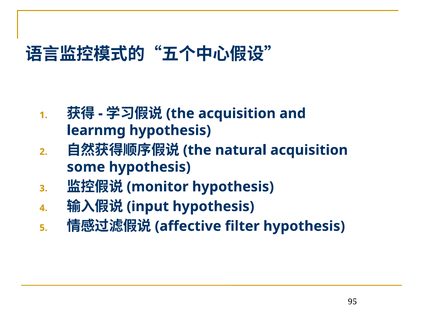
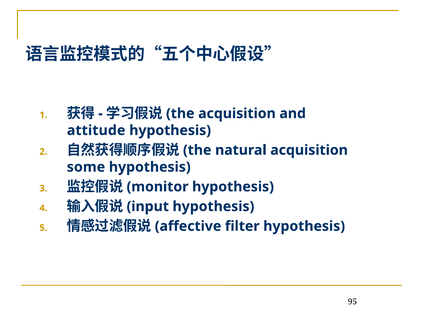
learnmg: learnmg -> attitude
